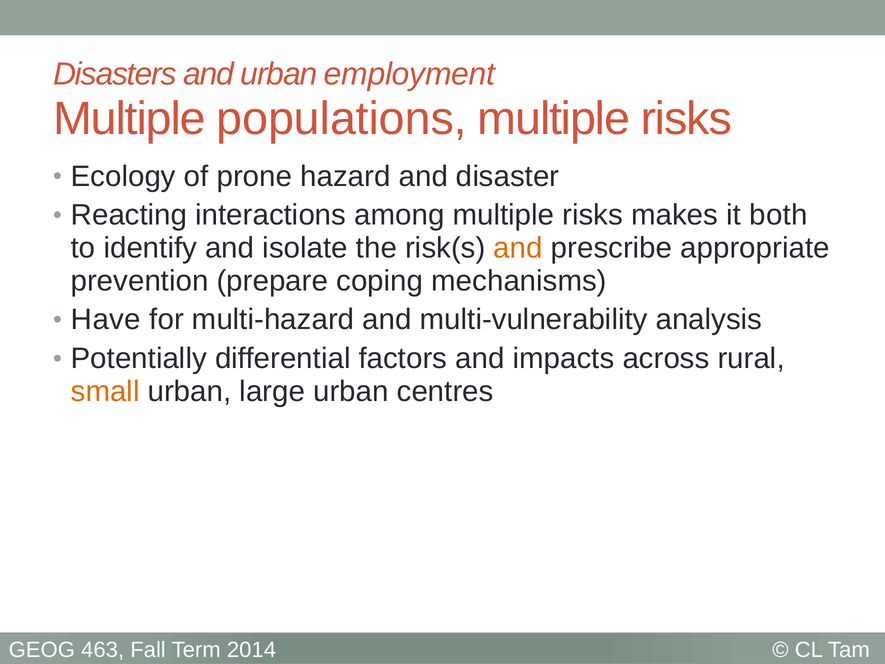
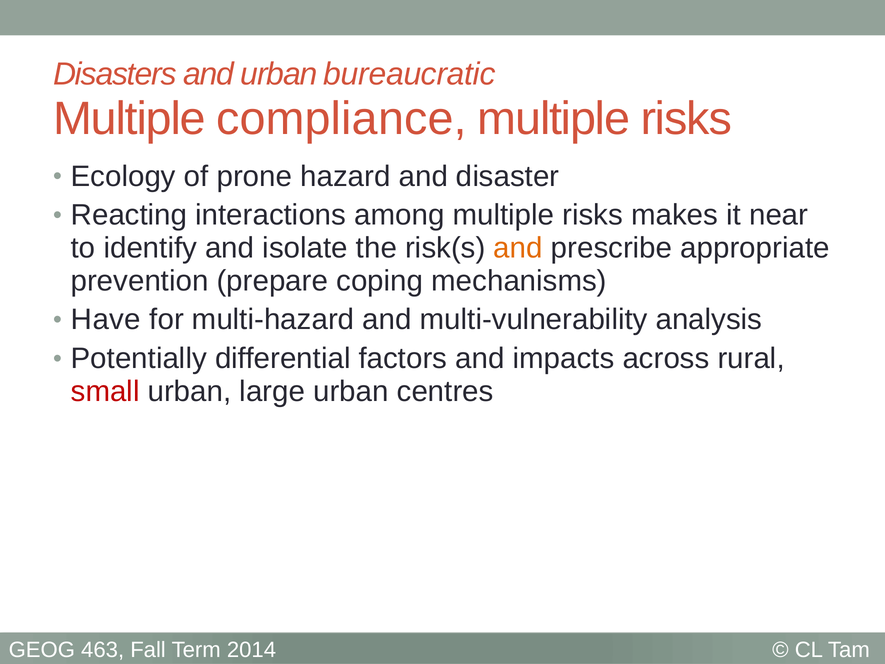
employment: employment -> bureaucratic
populations: populations -> compliance
both: both -> near
small colour: orange -> red
